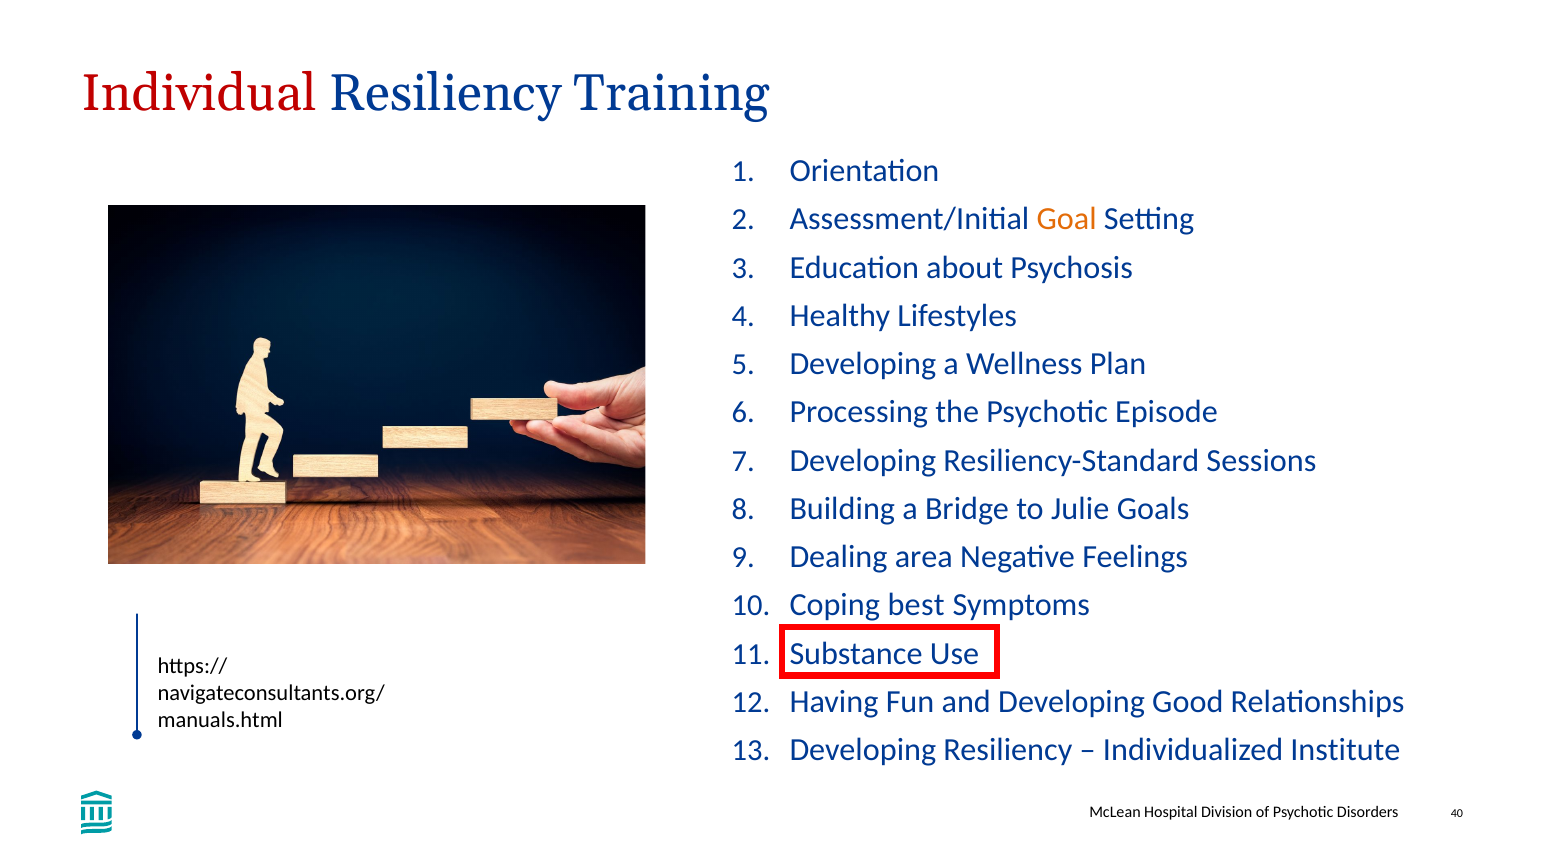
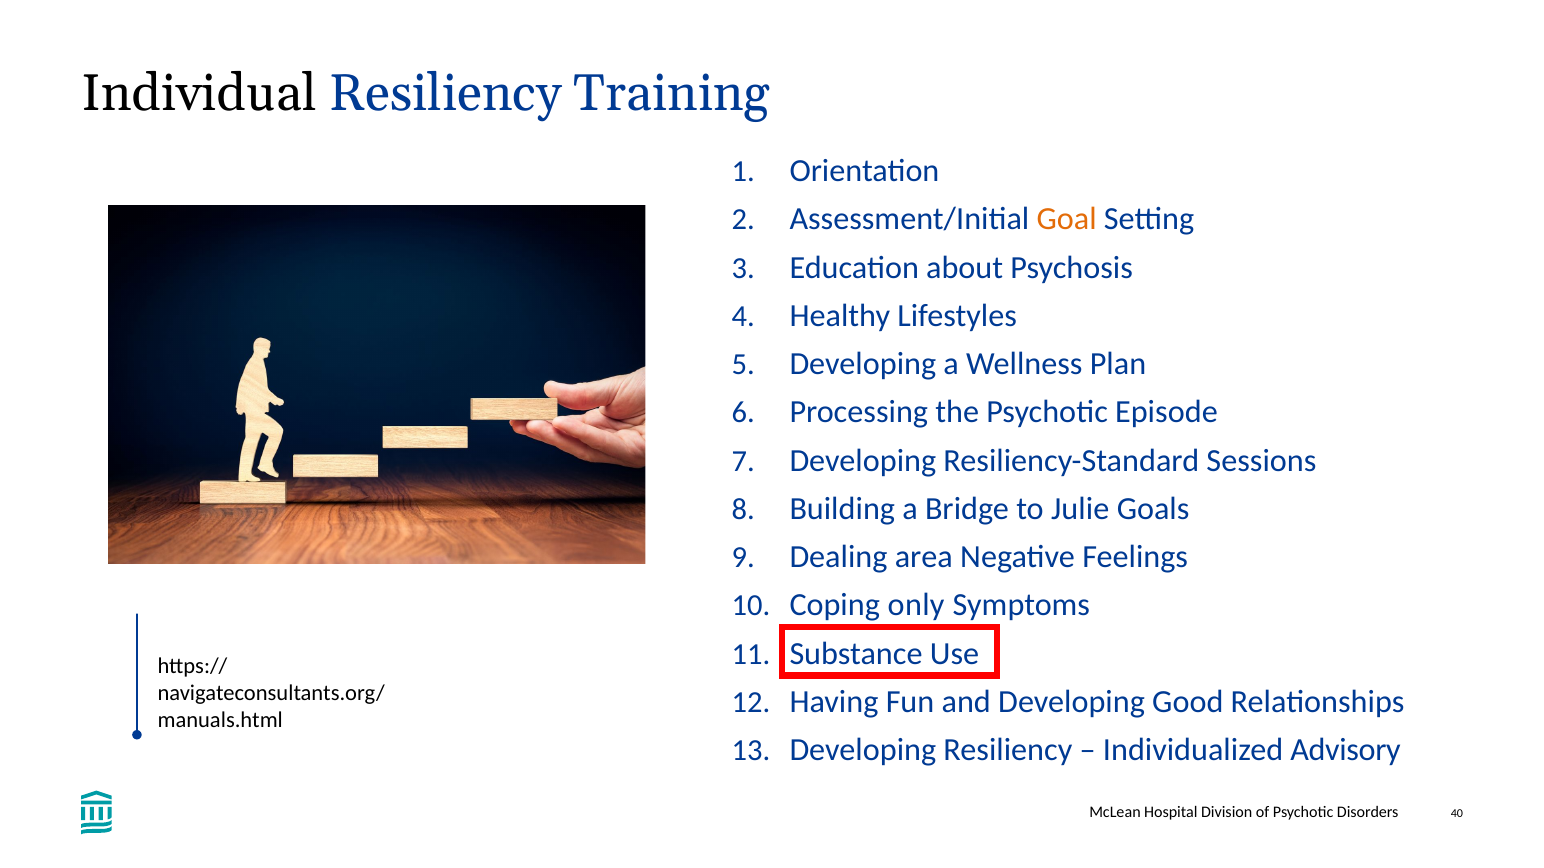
Individual colour: red -> black
best: best -> only
Institute: Institute -> Advisory
